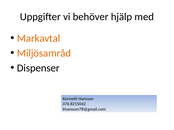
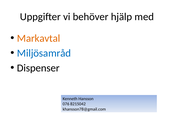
Miljösamråd colour: orange -> blue
